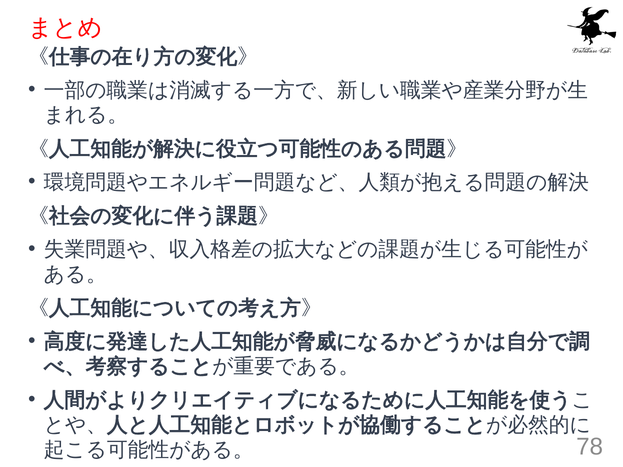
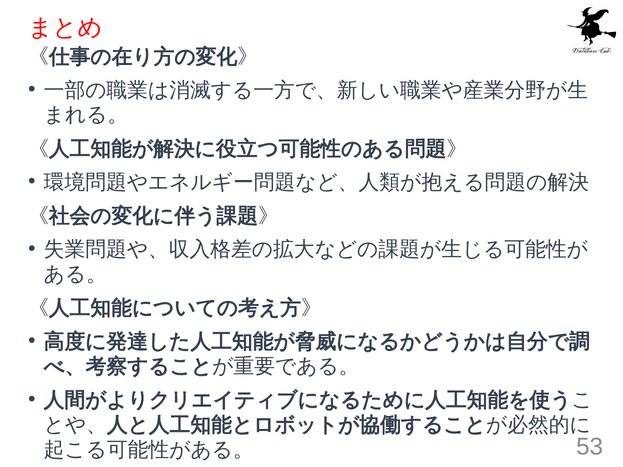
78: 78 -> 53
